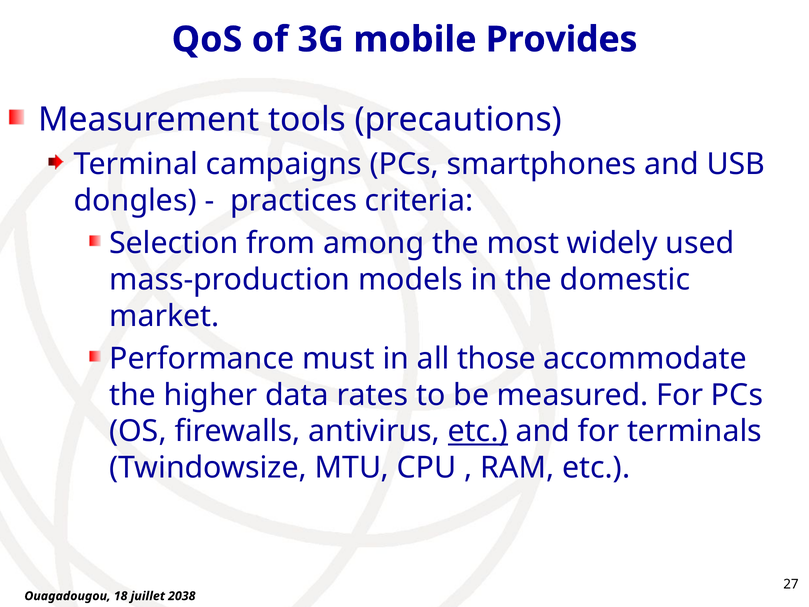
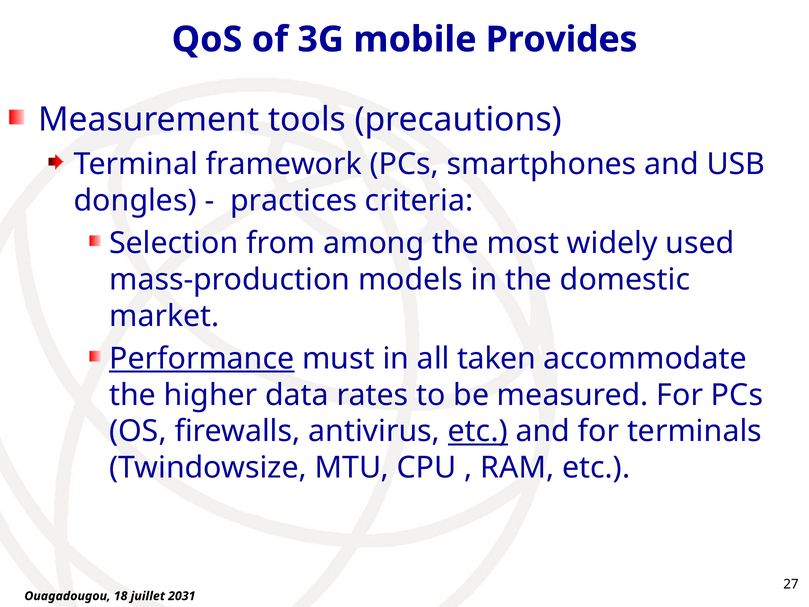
campaigns: campaigns -> framework
Performance underline: none -> present
those: those -> taken
2038: 2038 -> 2031
